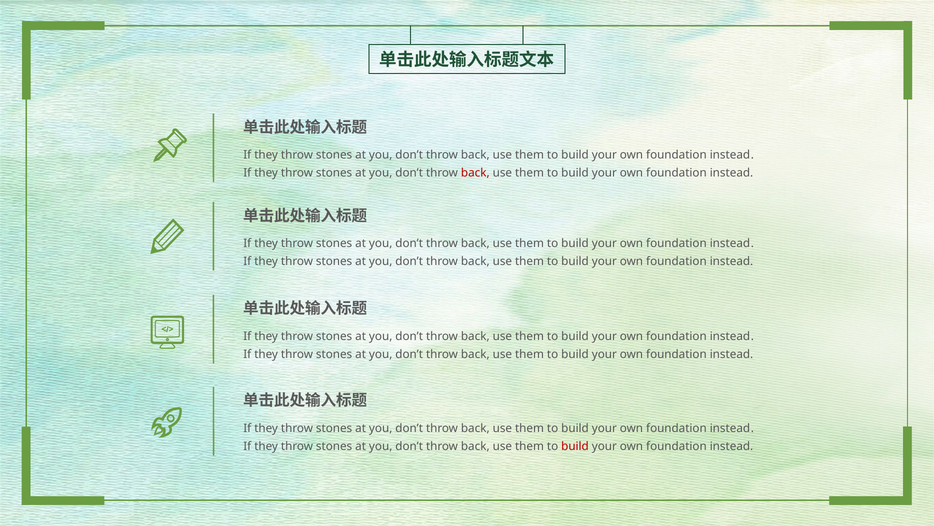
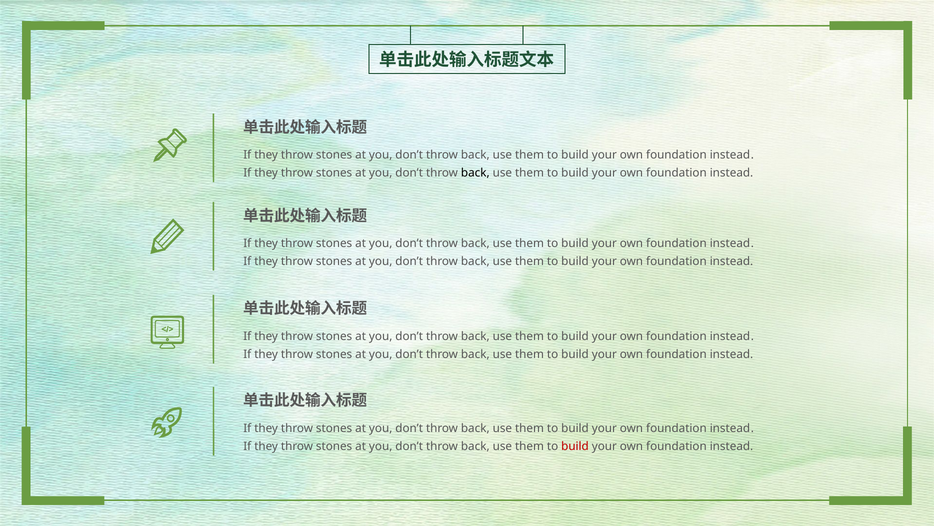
back at (475, 173) colour: red -> black
